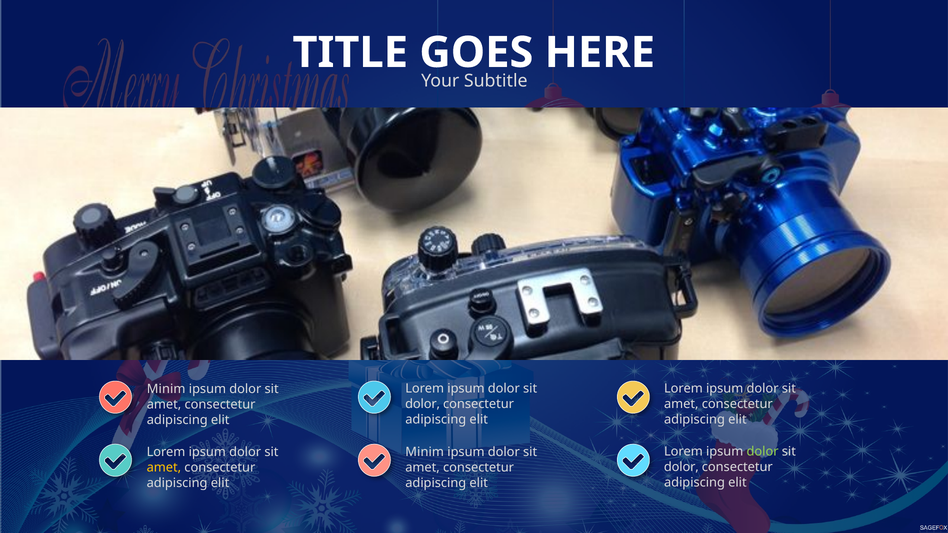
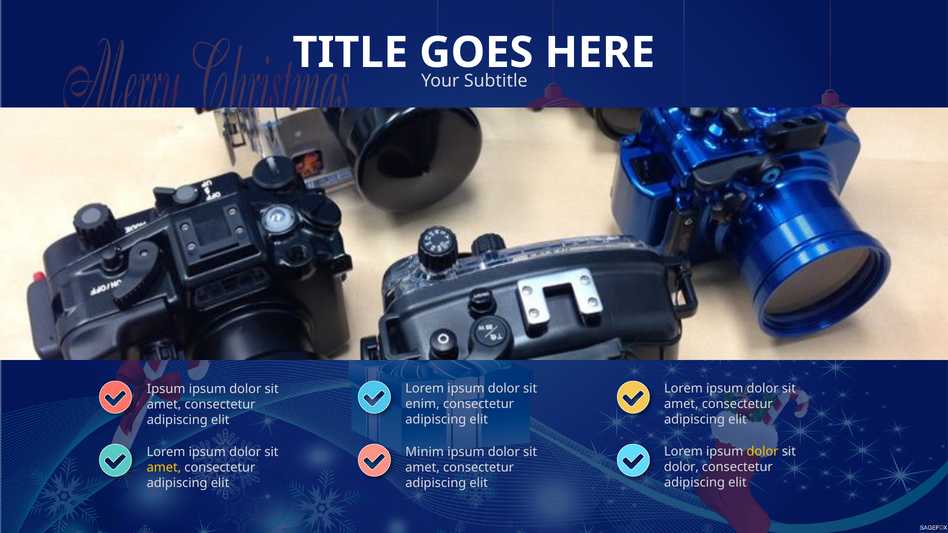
Minim at (166, 389): Minim -> Ipsum
dolor at (423, 404): dolor -> enim
dolor at (763, 452) colour: light green -> yellow
